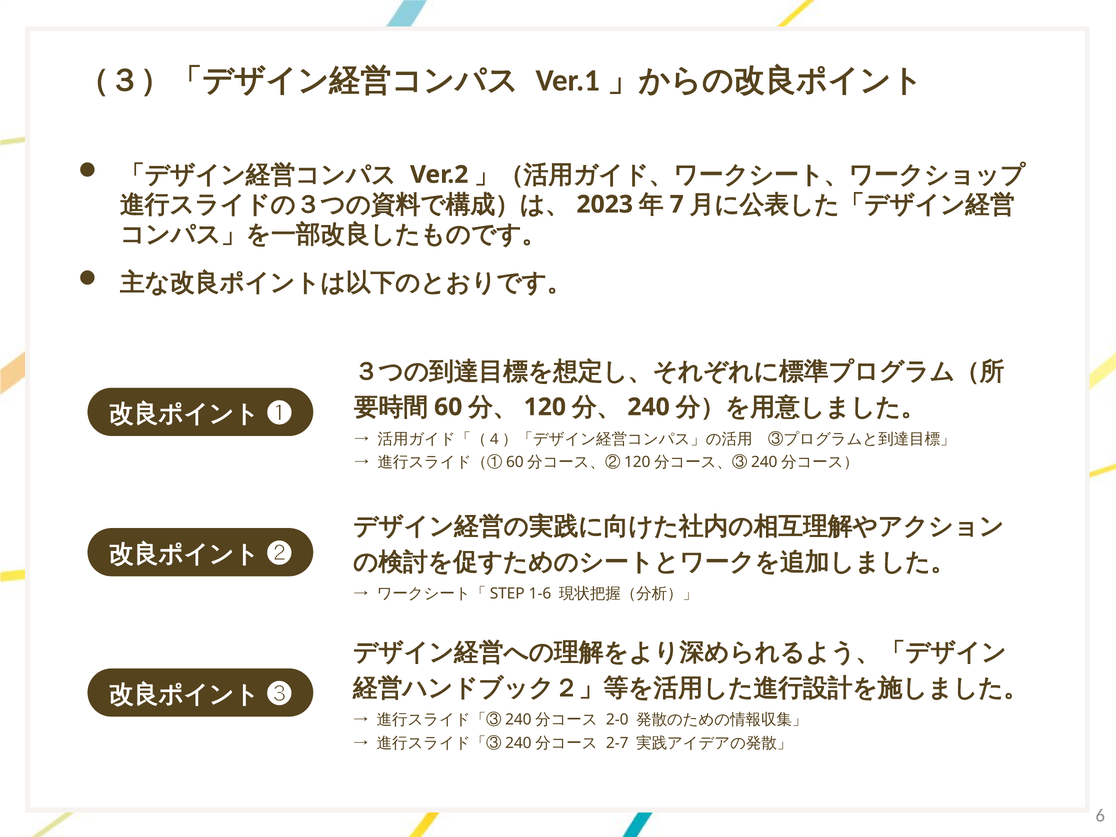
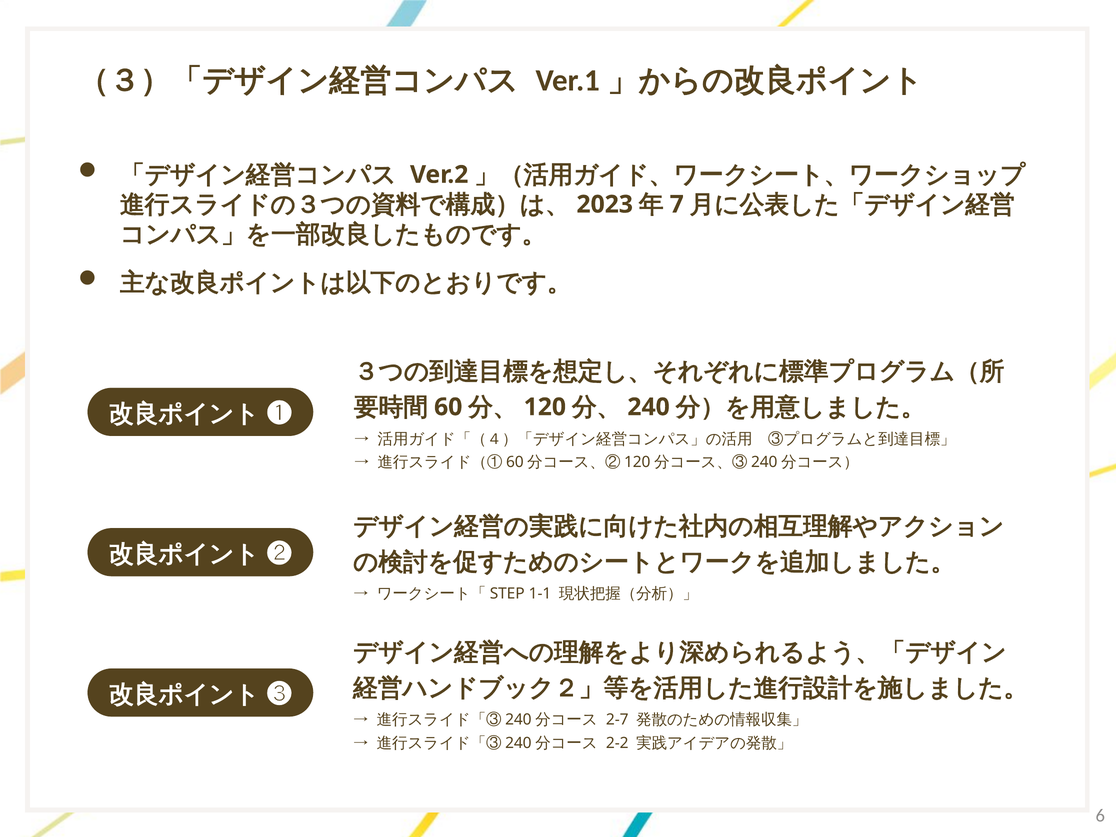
1-6: 1-6 -> 1-1
2-0: 2-0 -> 2-7
2-7: 2-7 -> 2-2
